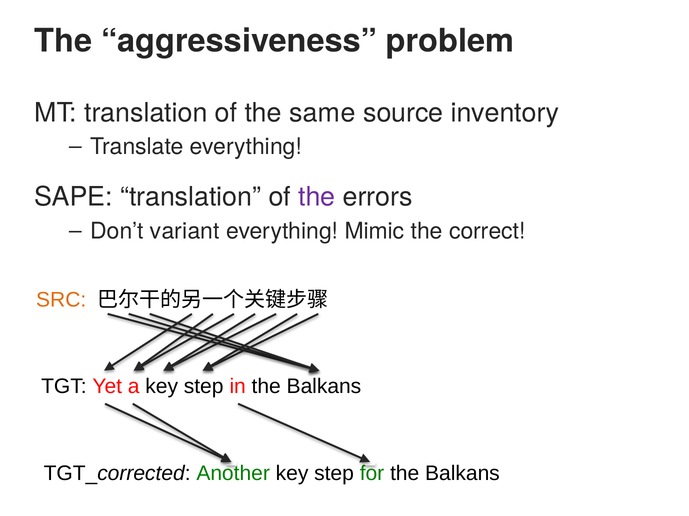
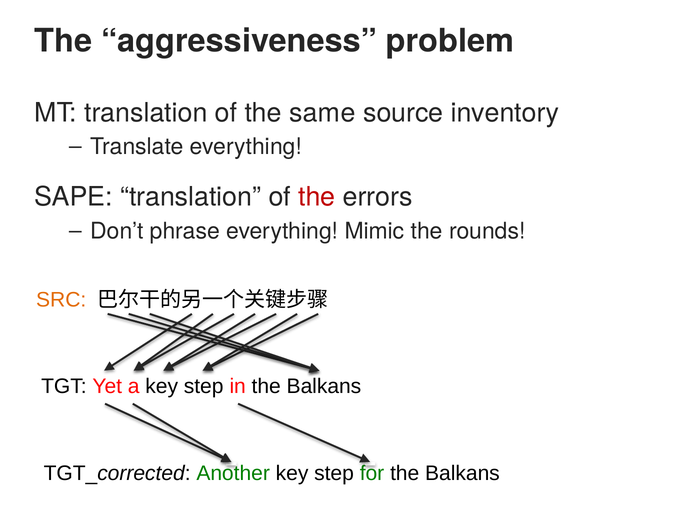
the at (317, 197) colour: purple -> red
variant: variant -> phrase
correct: correct -> rounds
